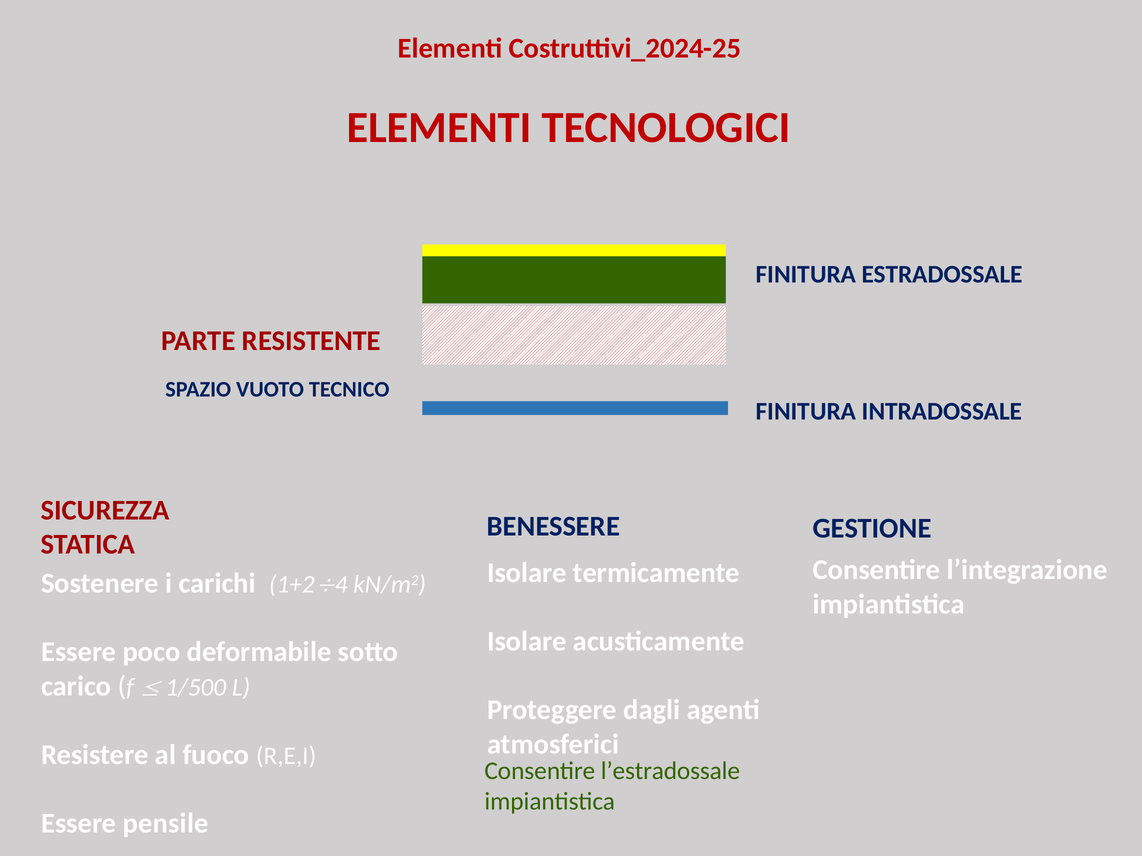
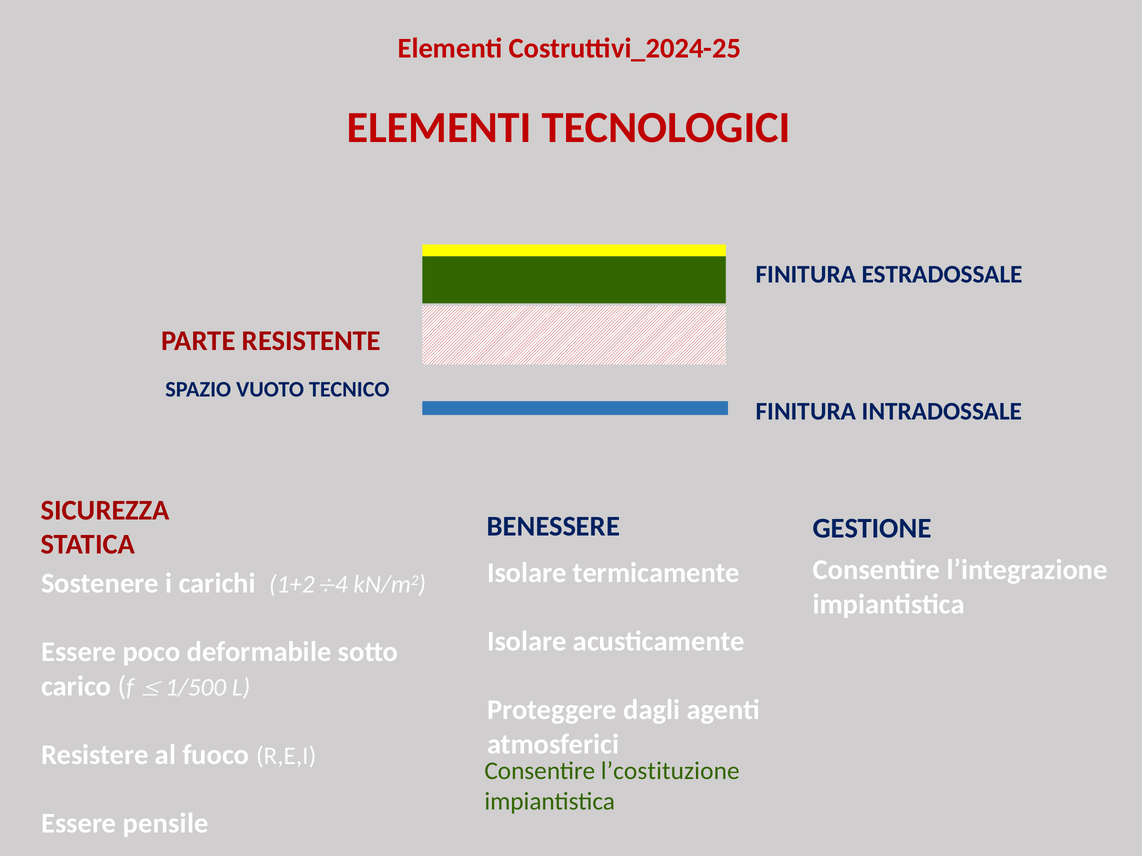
l’estradossale: l’estradossale -> l’costituzione
